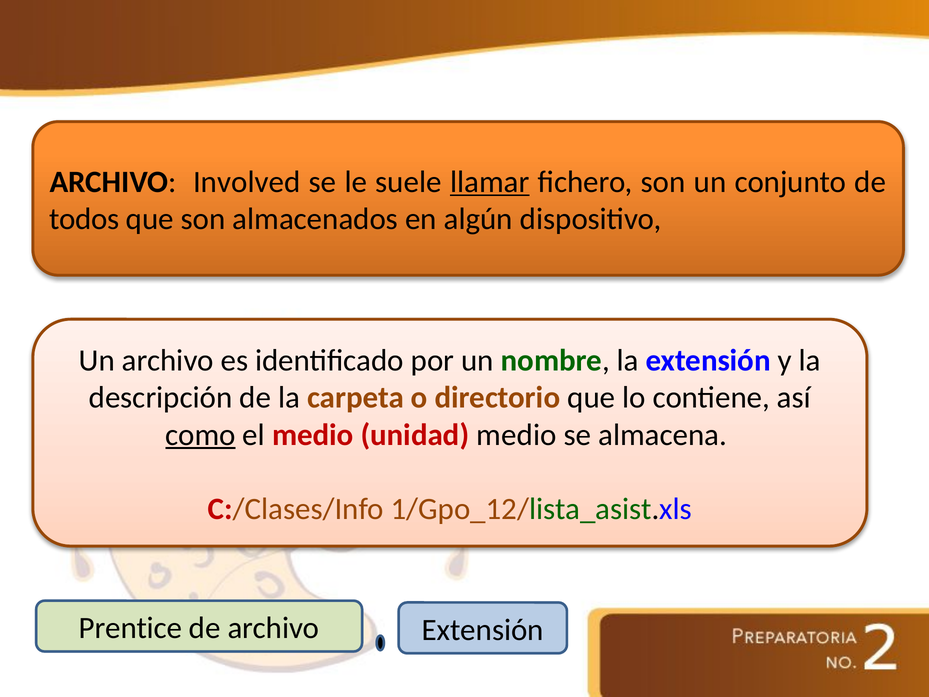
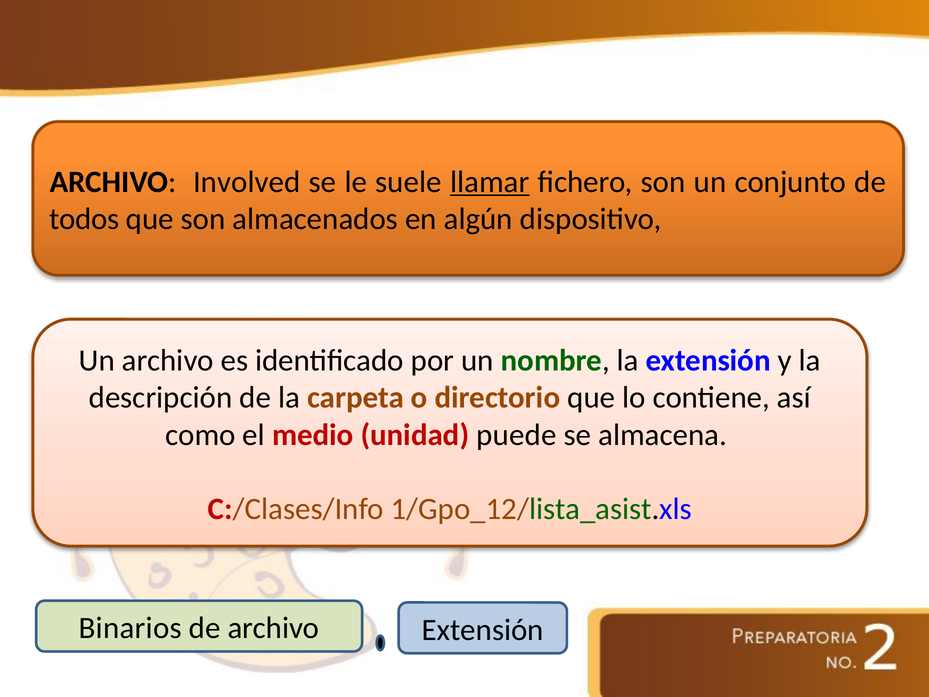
como underline: present -> none
unidad medio: medio -> puede
Prentice: Prentice -> Binarios
